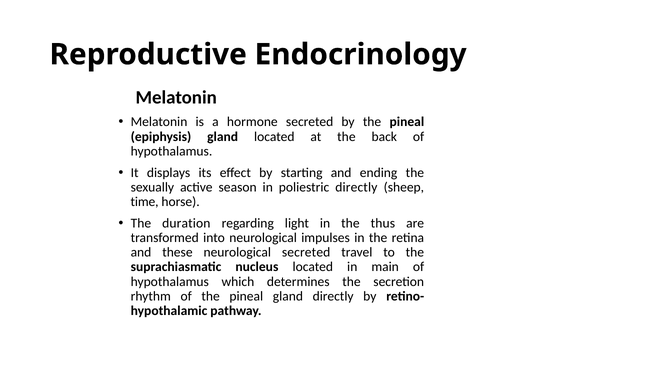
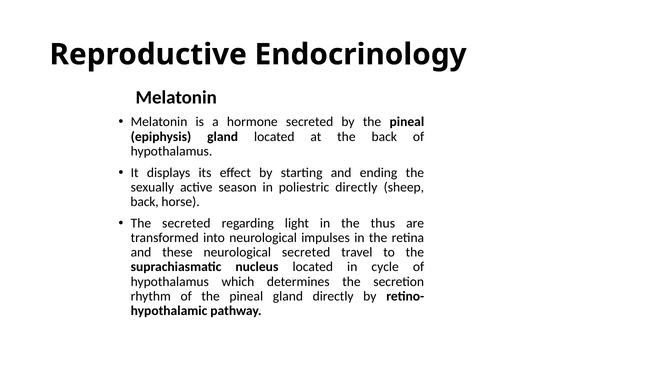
time at (145, 202): time -> back
The duration: duration -> secreted
main: main -> cycle
